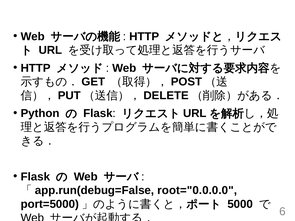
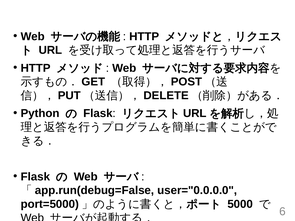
root="0.0.0.0: root="0.0.0.0 -> user="0.0.0.0
